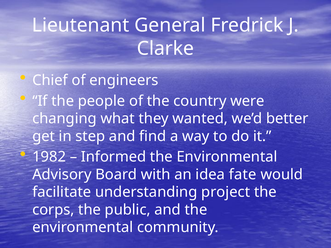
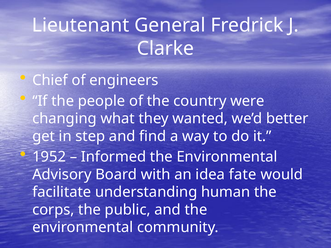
1982: 1982 -> 1952
project: project -> human
